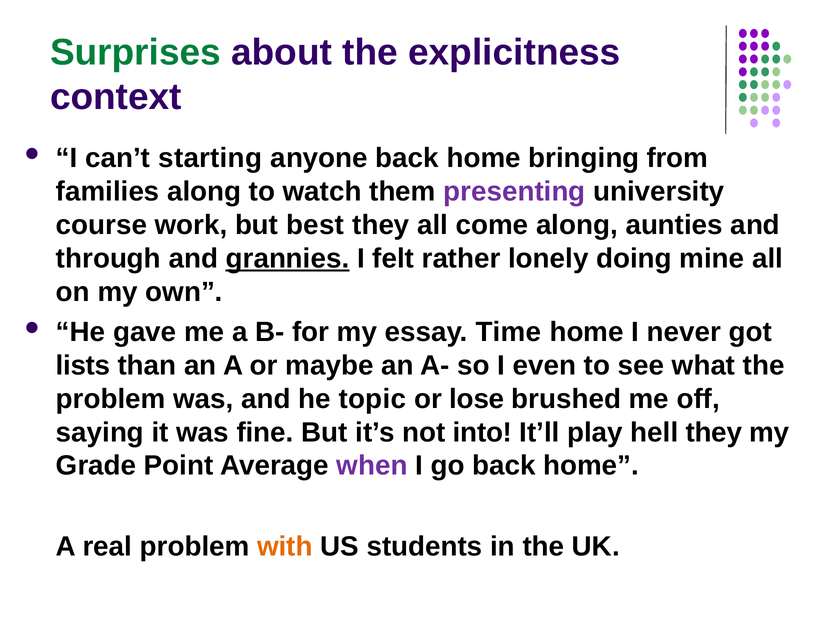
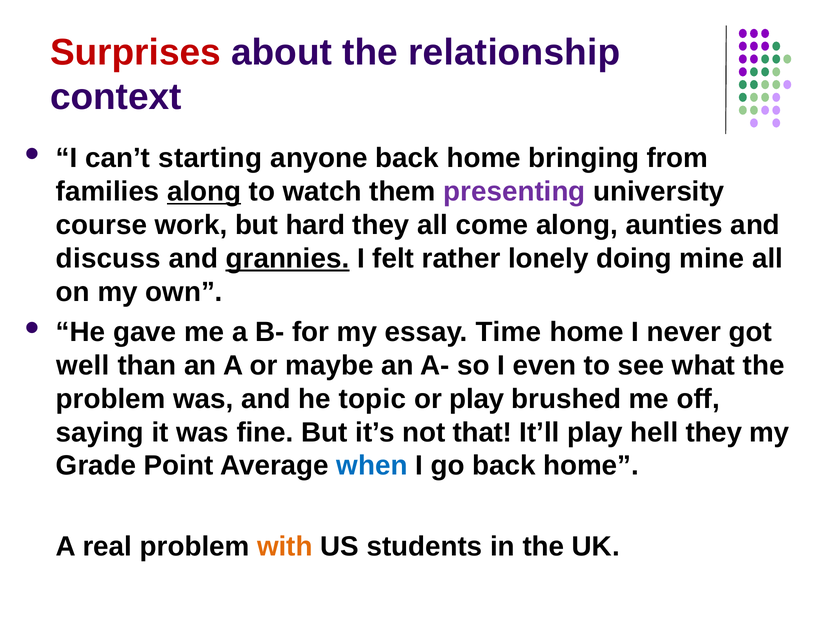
Surprises colour: green -> red
explicitness: explicitness -> relationship
along at (204, 192) underline: none -> present
best: best -> hard
through: through -> discuss
lists: lists -> well
or lose: lose -> play
into: into -> that
when colour: purple -> blue
